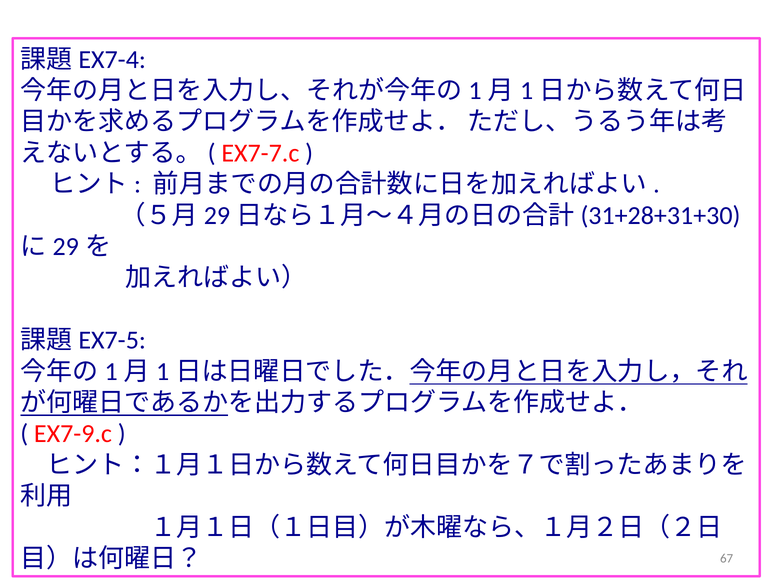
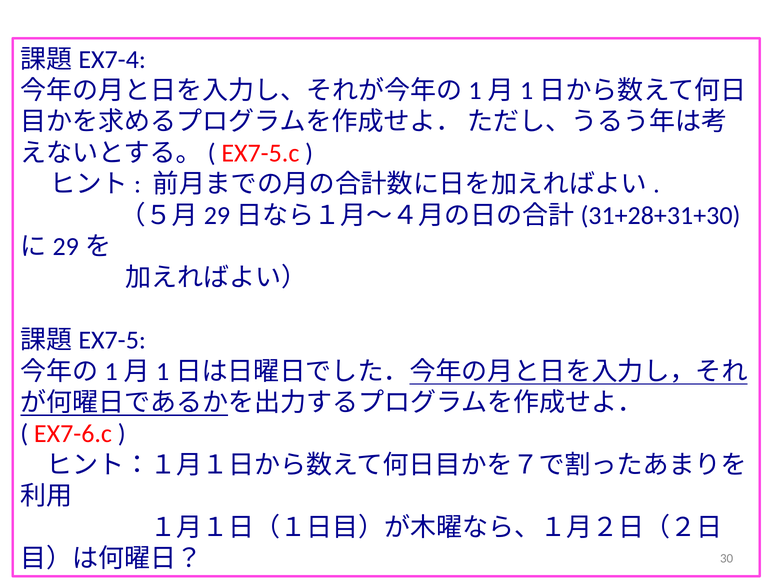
EX7-7.c: EX7-7.c -> EX7-5.c
EX7-9.c: EX7-9.c -> EX7-6.c
67: 67 -> 30
